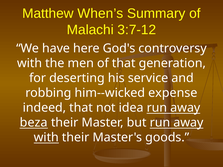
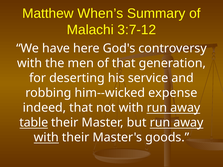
not idea: idea -> with
beza: beza -> table
